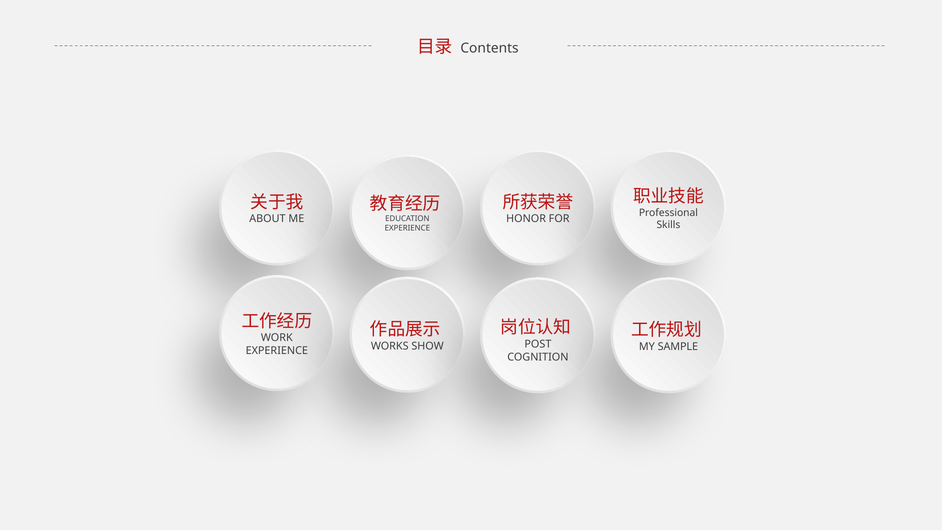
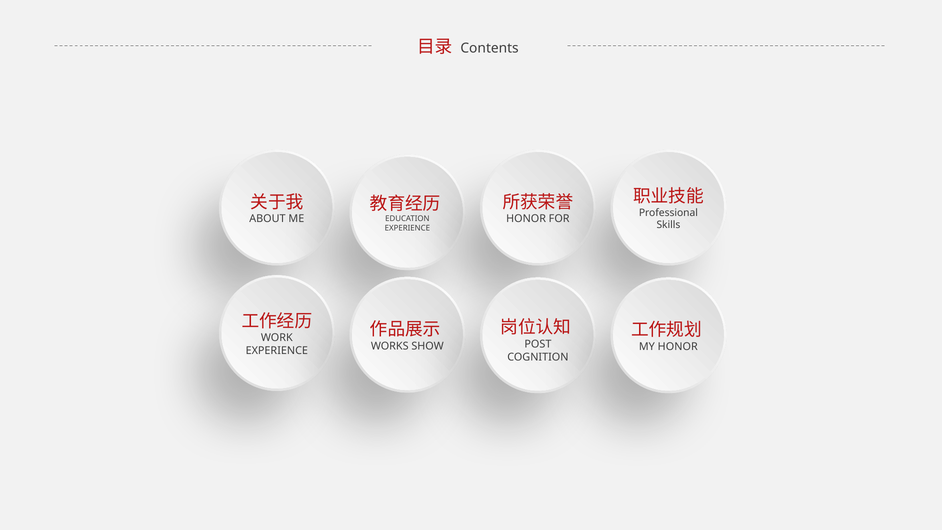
SAMPLE at (678, 347): SAMPLE -> HONOR
